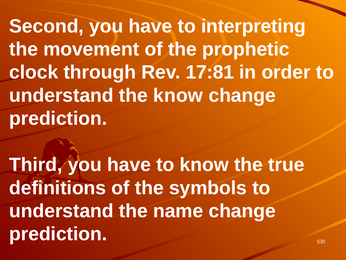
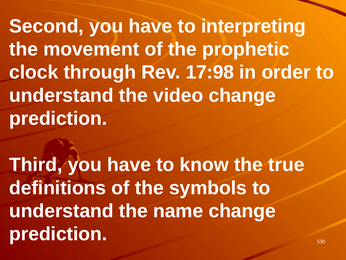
17:81: 17:81 -> 17:98
the know: know -> video
